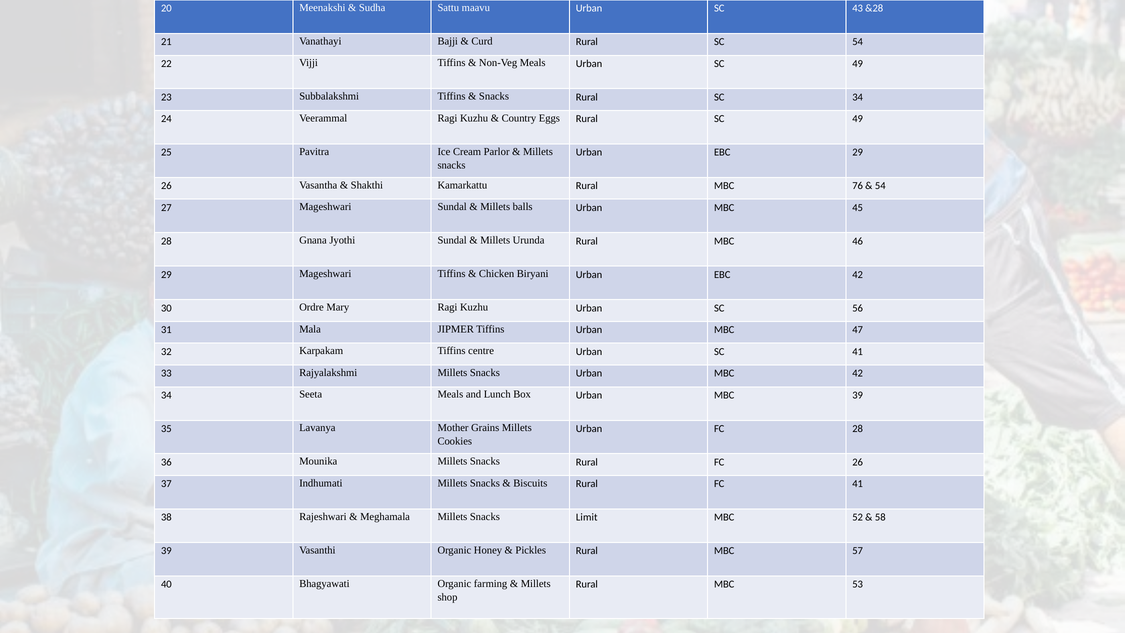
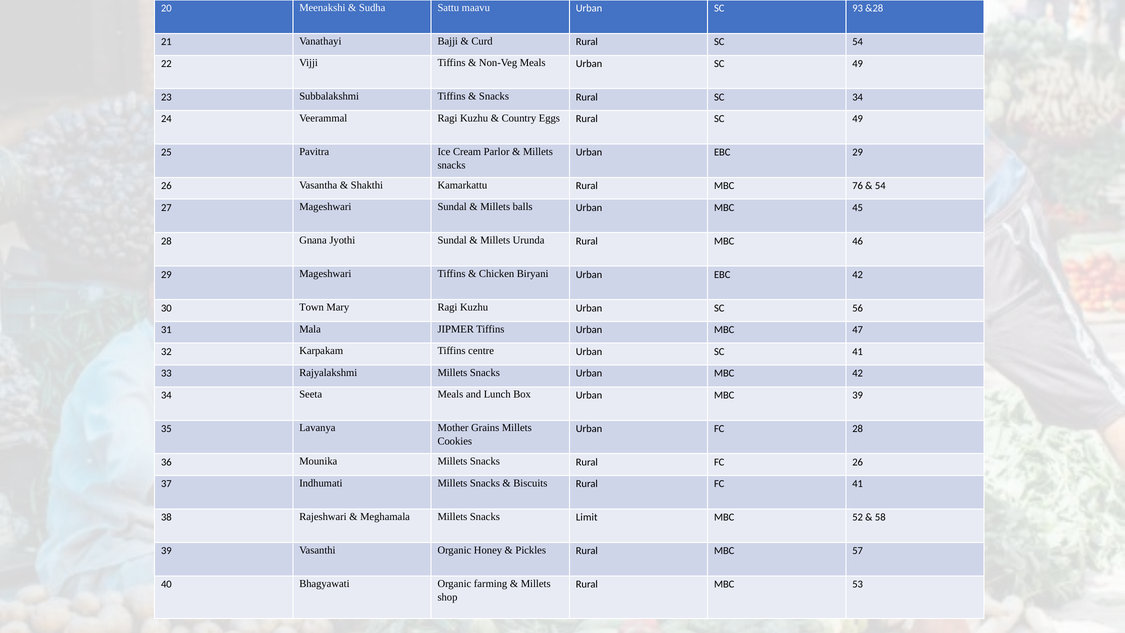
43: 43 -> 93
Ordre: Ordre -> Town
